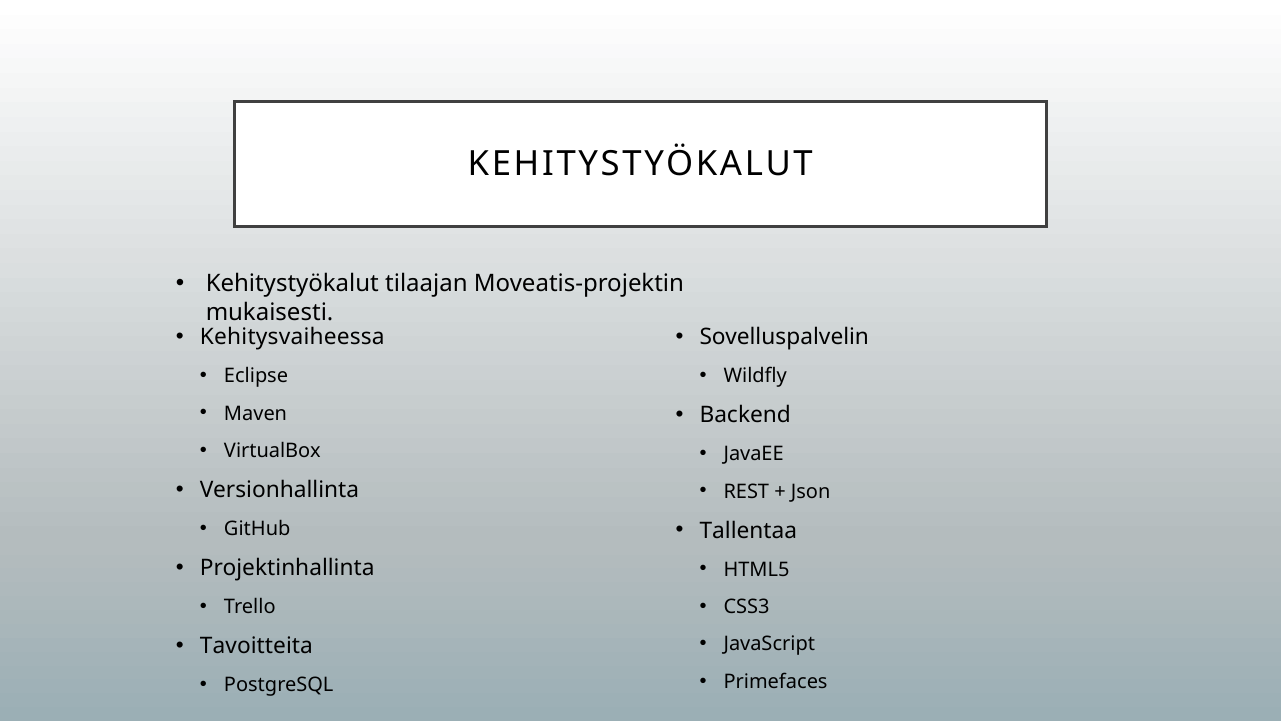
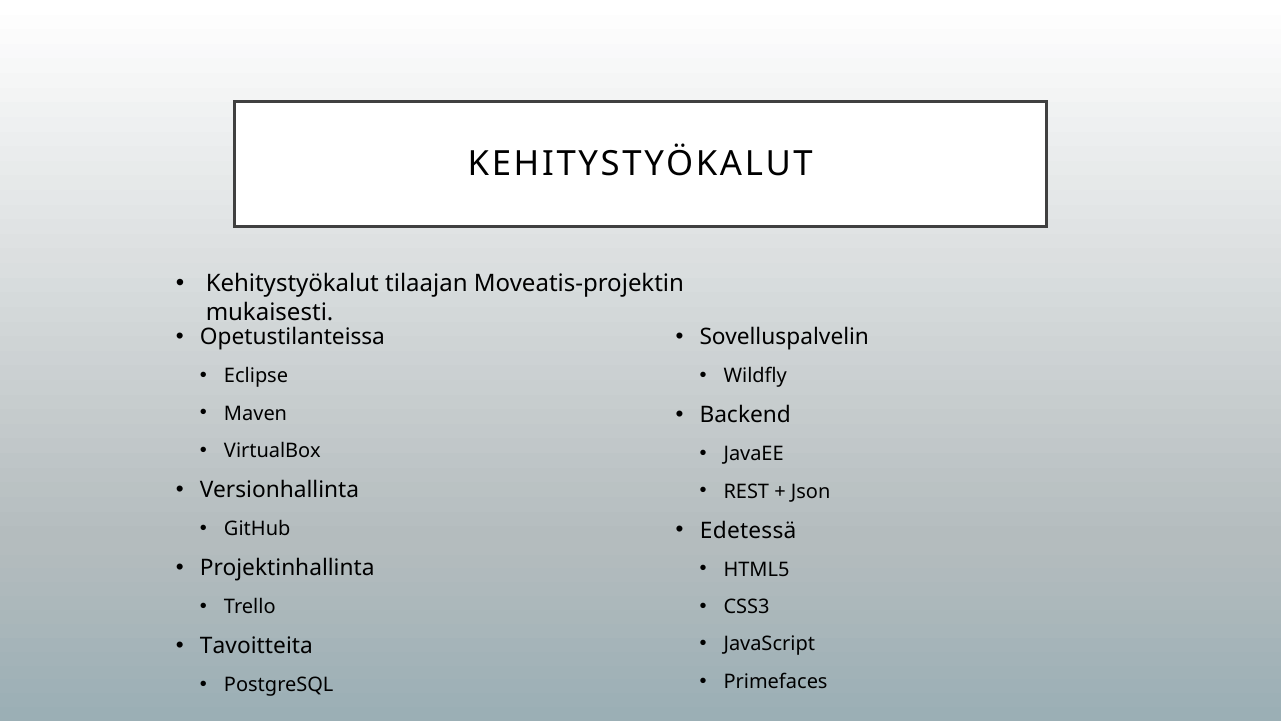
Kehitysvaiheessa: Kehitysvaiheessa -> Opetustilanteissa
Tallentaa: Tallentaa -> Edetessä
